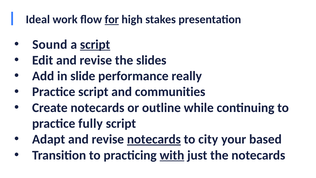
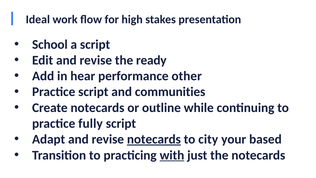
for underline: present -> none
Sound: Sound -> School
script at (95, 44) underline: present -> none
slides: slides -> ready
slide: slide -> hear
really: really -> other
